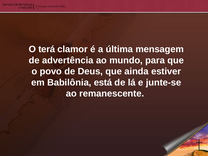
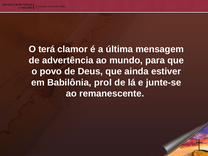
está: está -> prol
